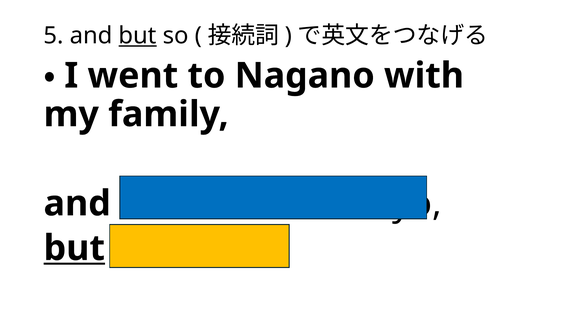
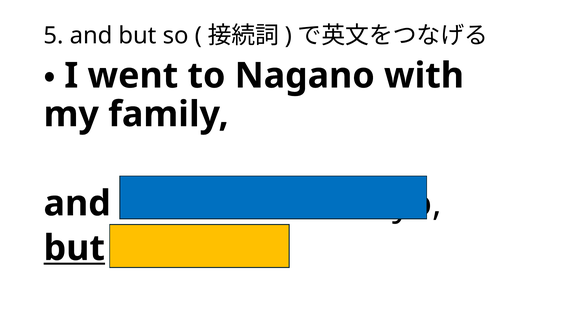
but at (138, 36) underline: present -> none
